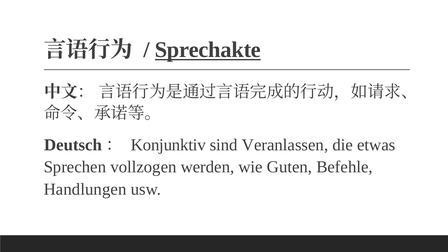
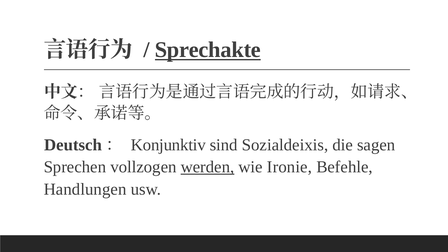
Veranlassen: Veranlassen -> Sozialdeixis
etwas: etwas -> sagen
werden underline: none -> present
Guten: Guten -> Ironie
